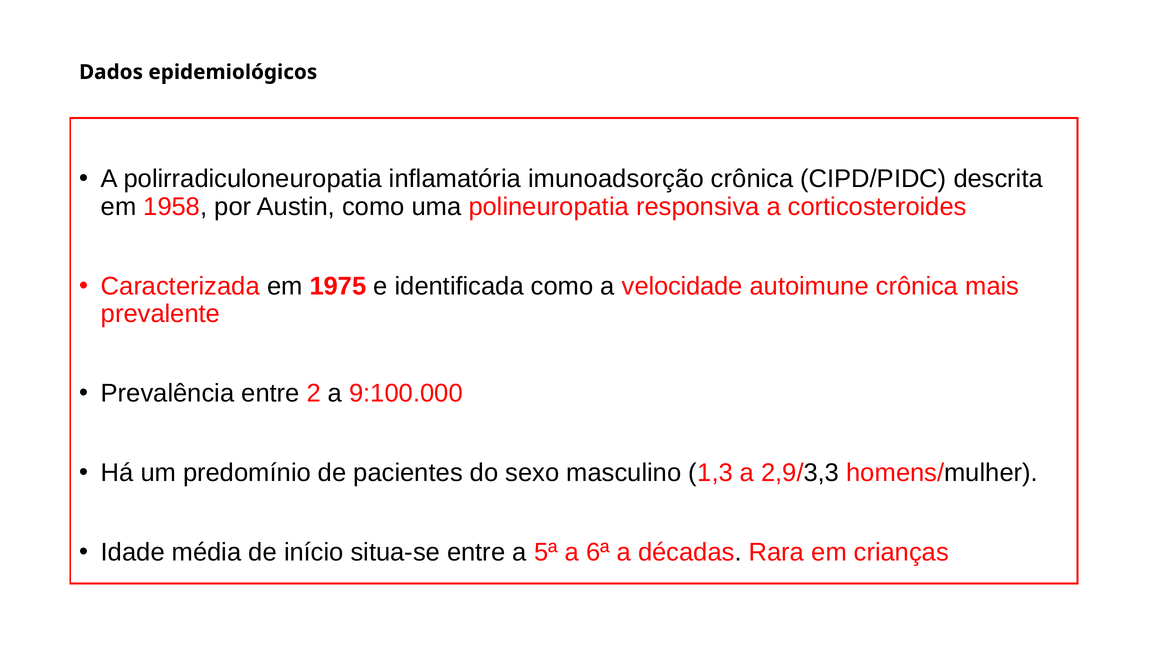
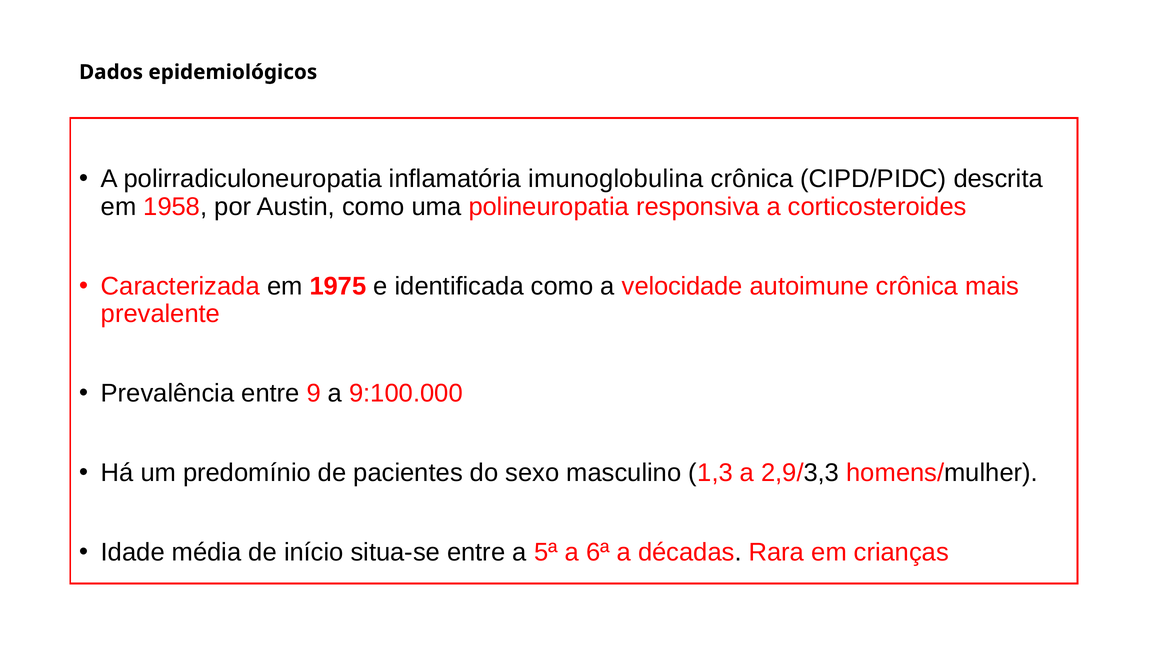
imunoadsorção: imunoadsorção -> imunoglobulina
2: 2 -> 9
